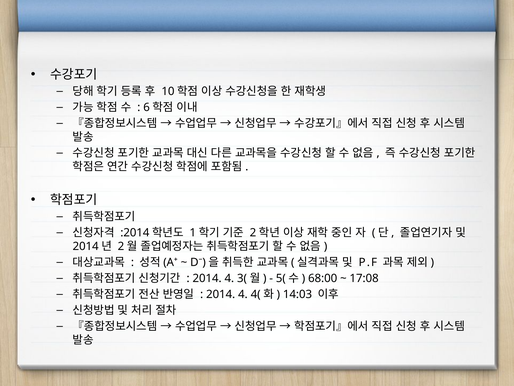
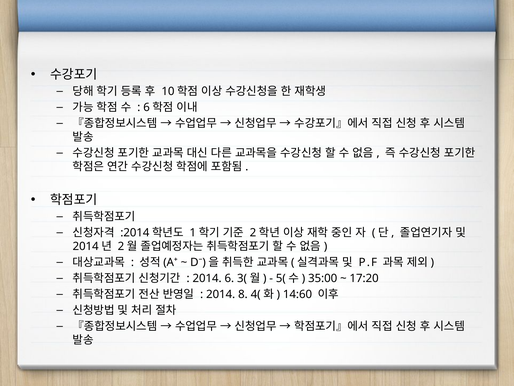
4 at (229, 278): 4 -> 6
68:00: 68:00 -> 35:00
17:08: 17:08 -> 17:20
4 at (243, 294): 4 -> 8
14:03: 14:03 -> 14:60
